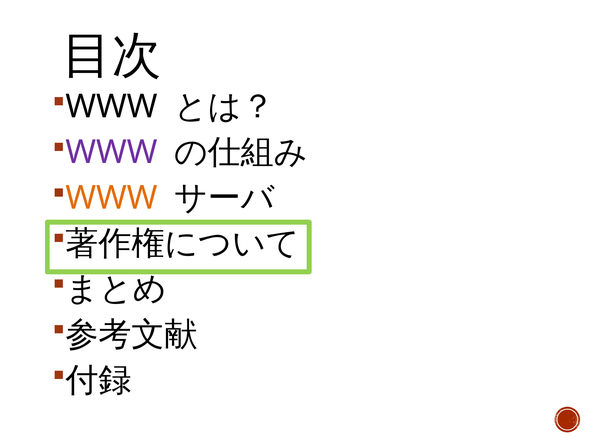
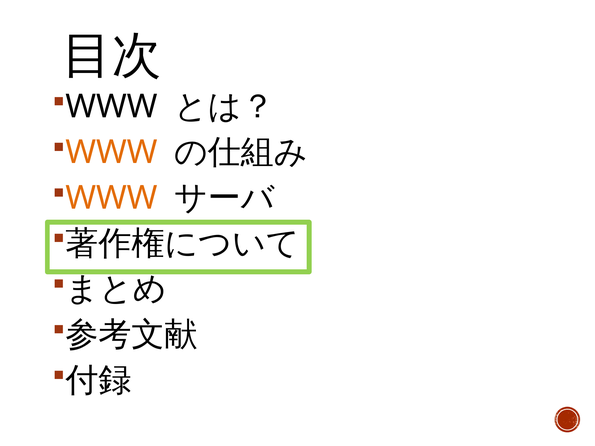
WWW at (112, 152) colour: purple -> orange
